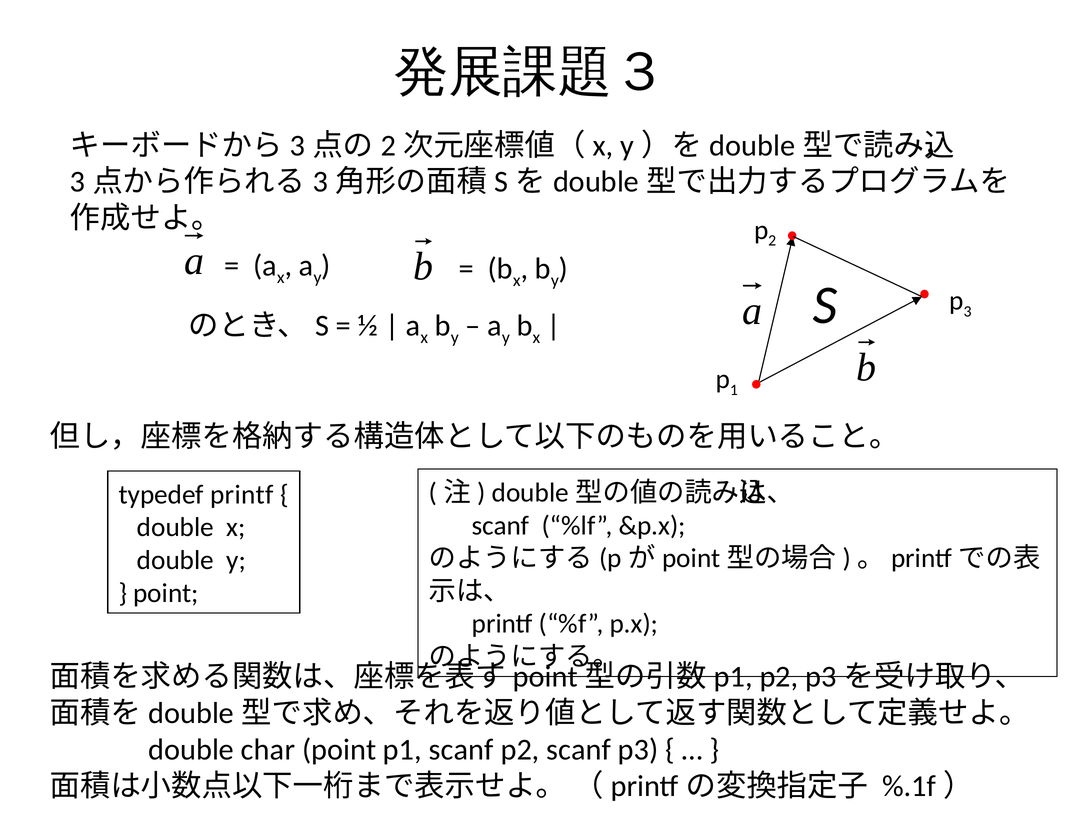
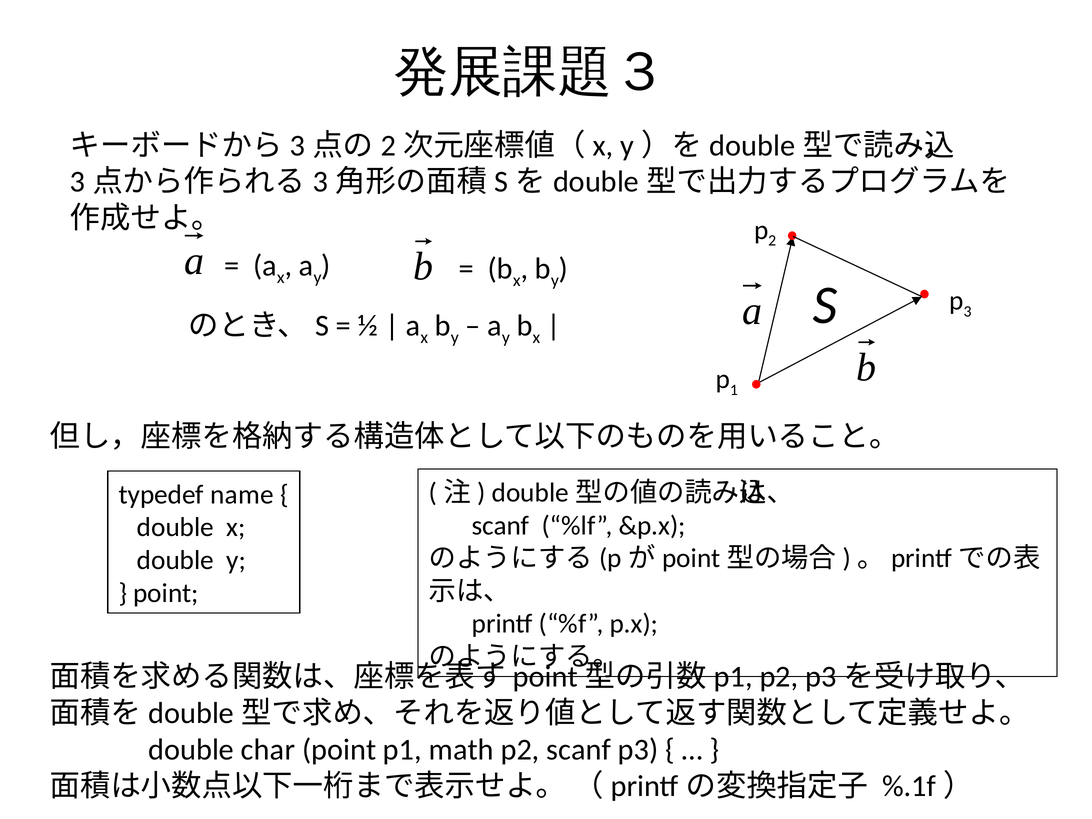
typedef printf: printf -> name
p1 scanf: scanf -> math
